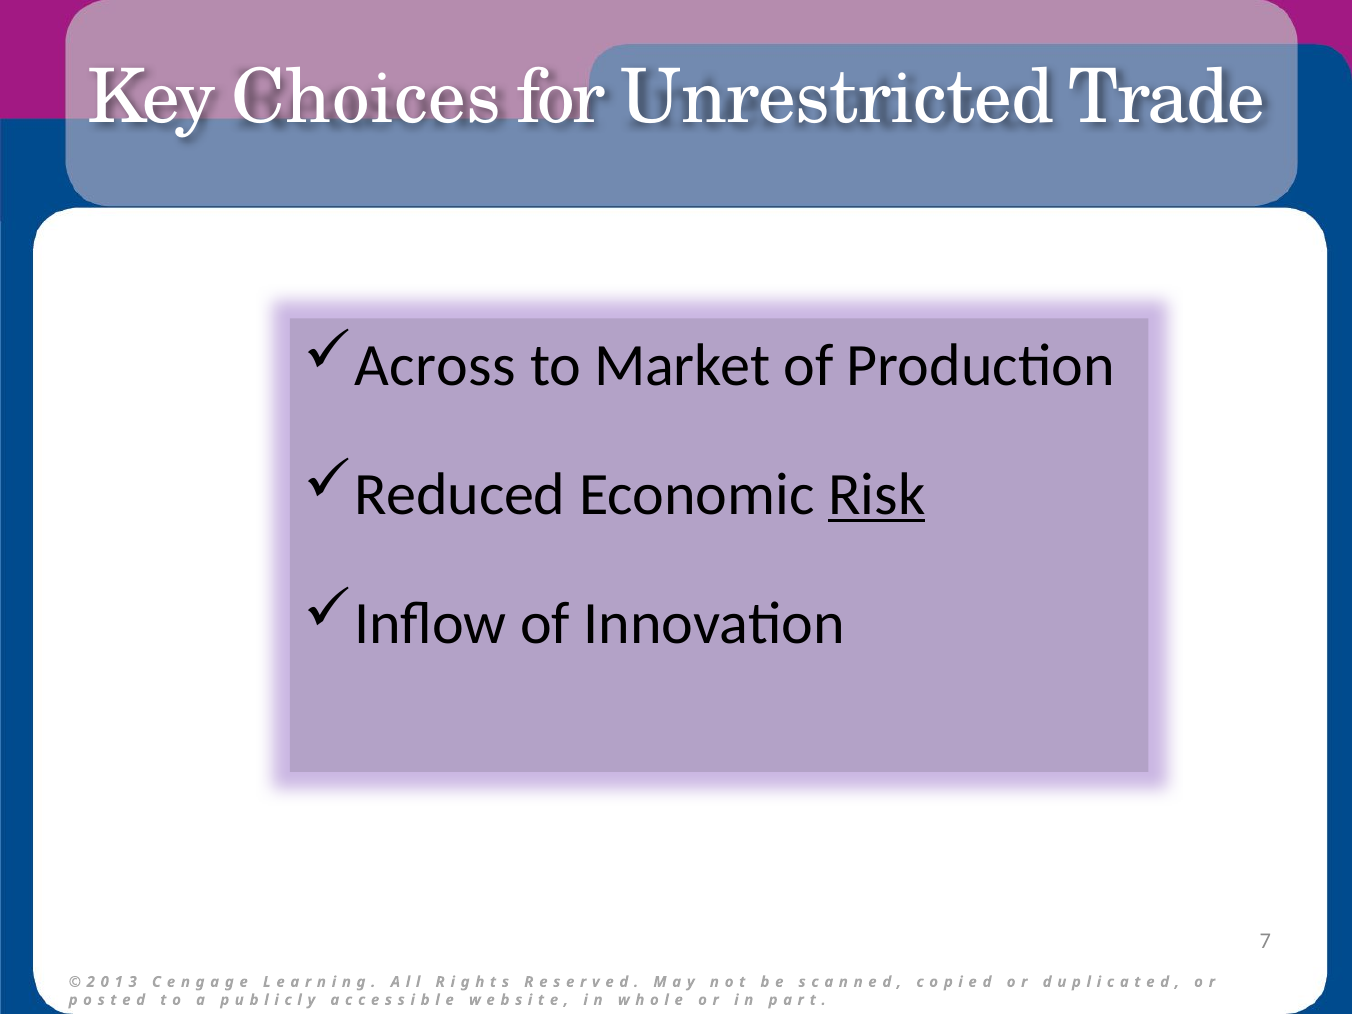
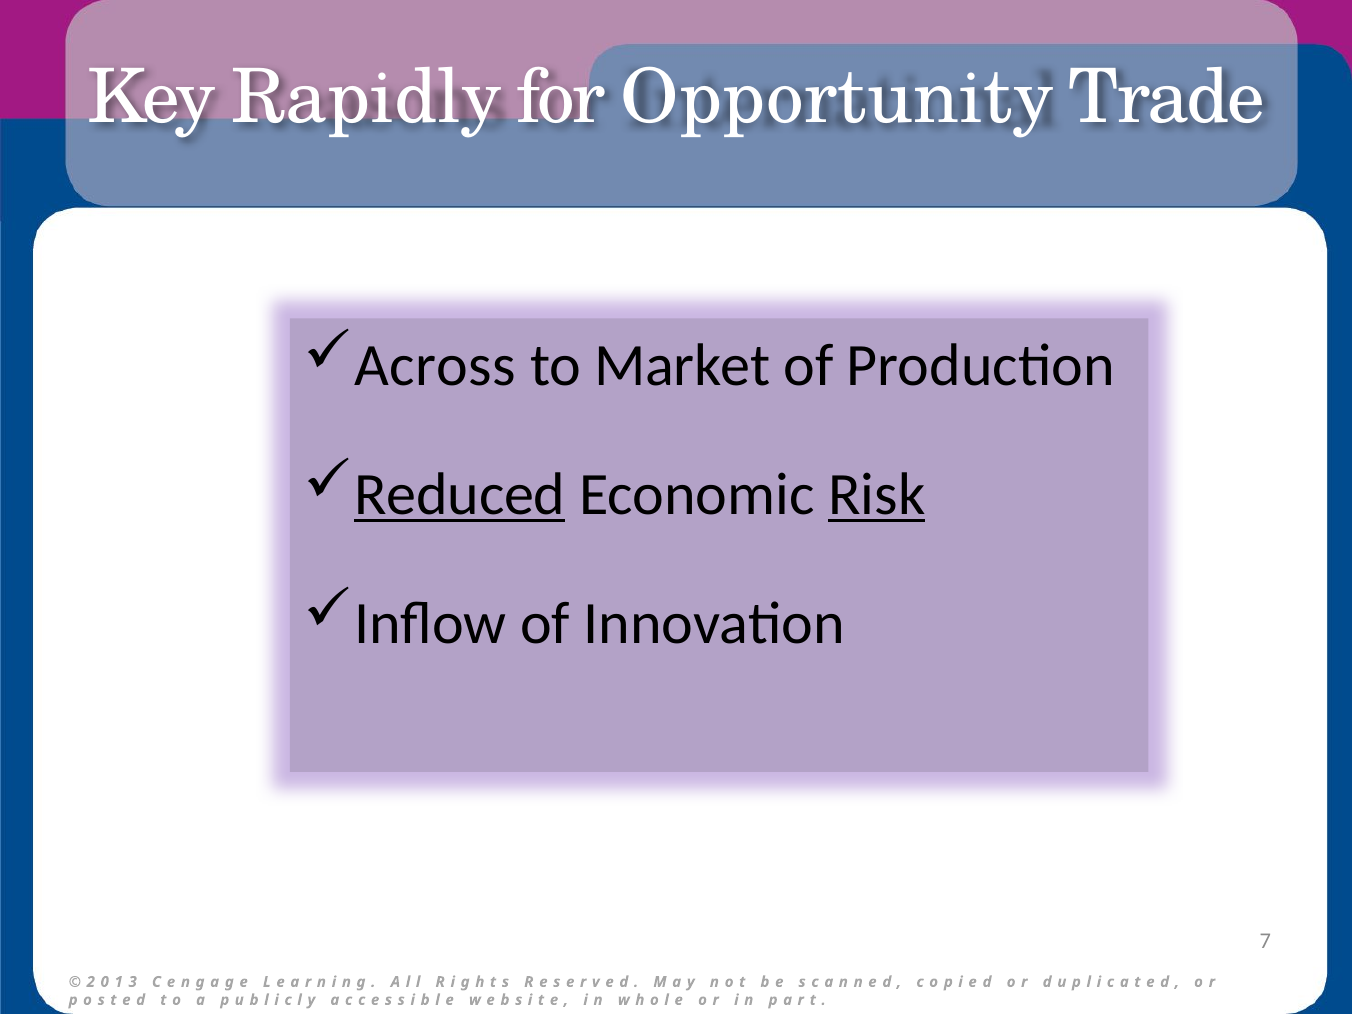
Choices: Choices -> Rapidly
Unrestricted: Unrestricted -> Opportunity
Reduced underline: none -> present
